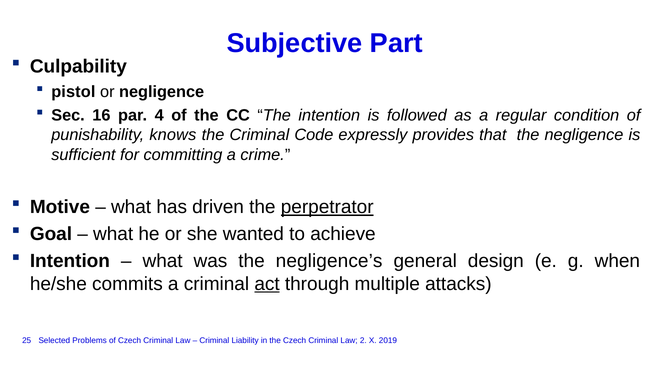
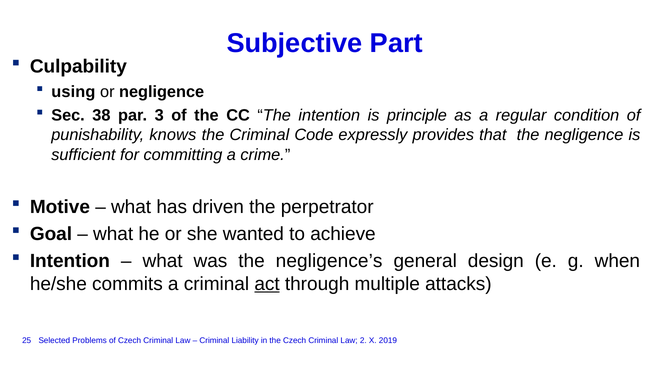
pistol: pistol -> using
16: 16 -> 38
4: 4 -> 3
followed: followed -> principle
perpetrator underline: present -> none
